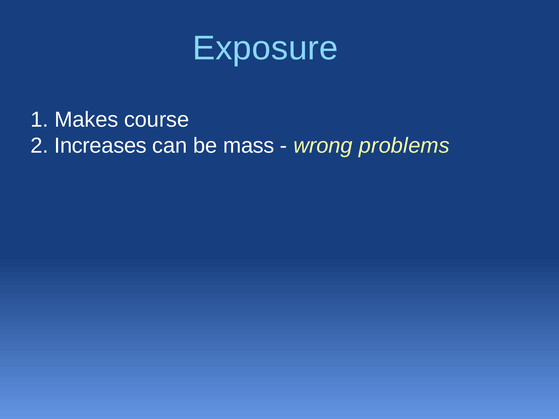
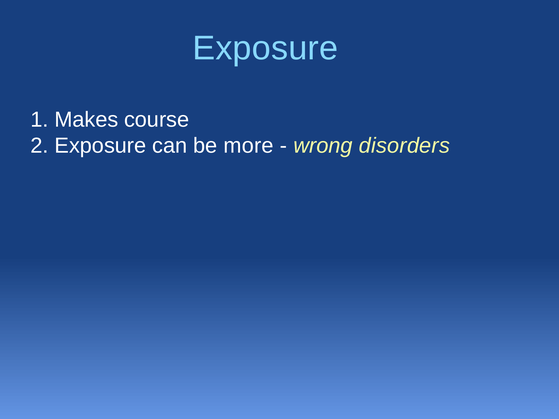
2 Increases: Increases -> Exposure
mass: mass -> more
problems: problems -> disorders
